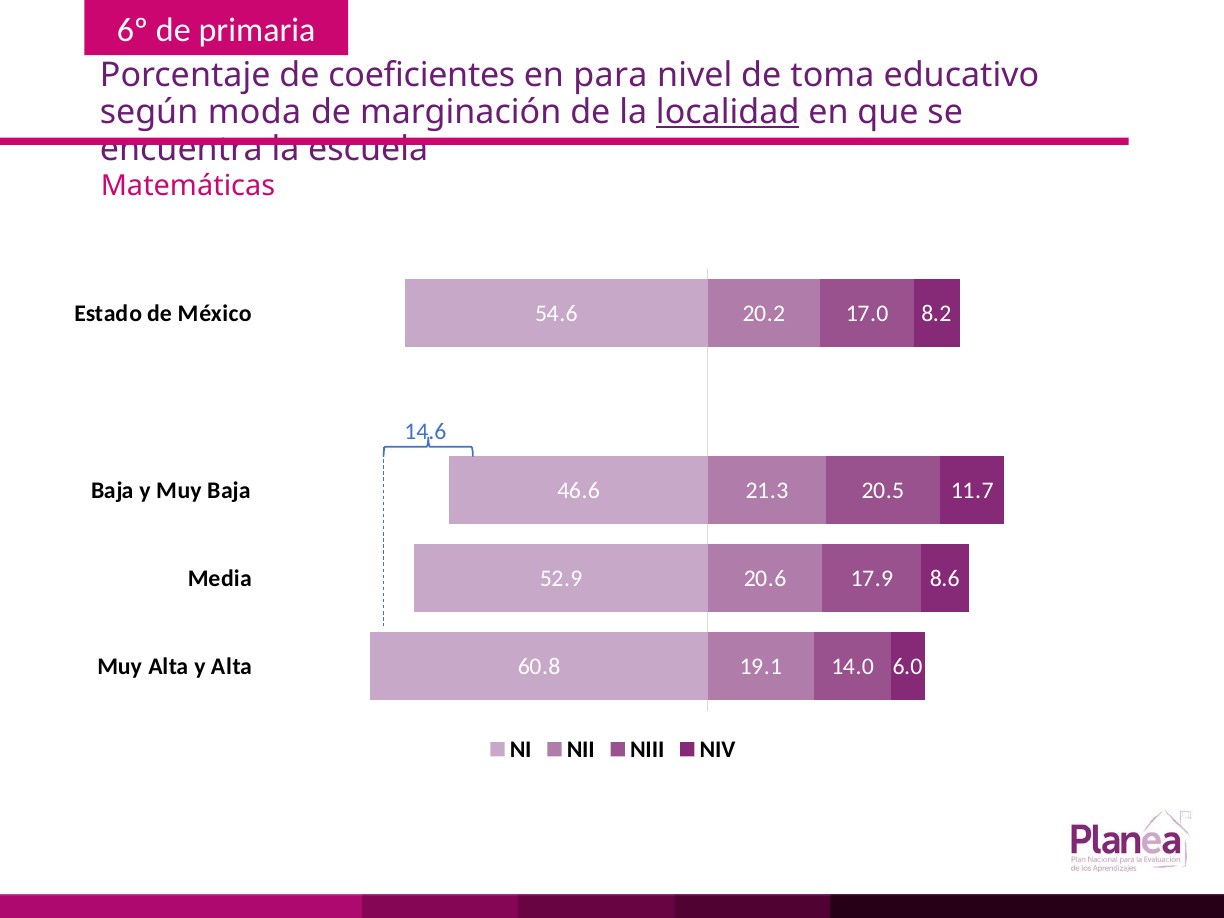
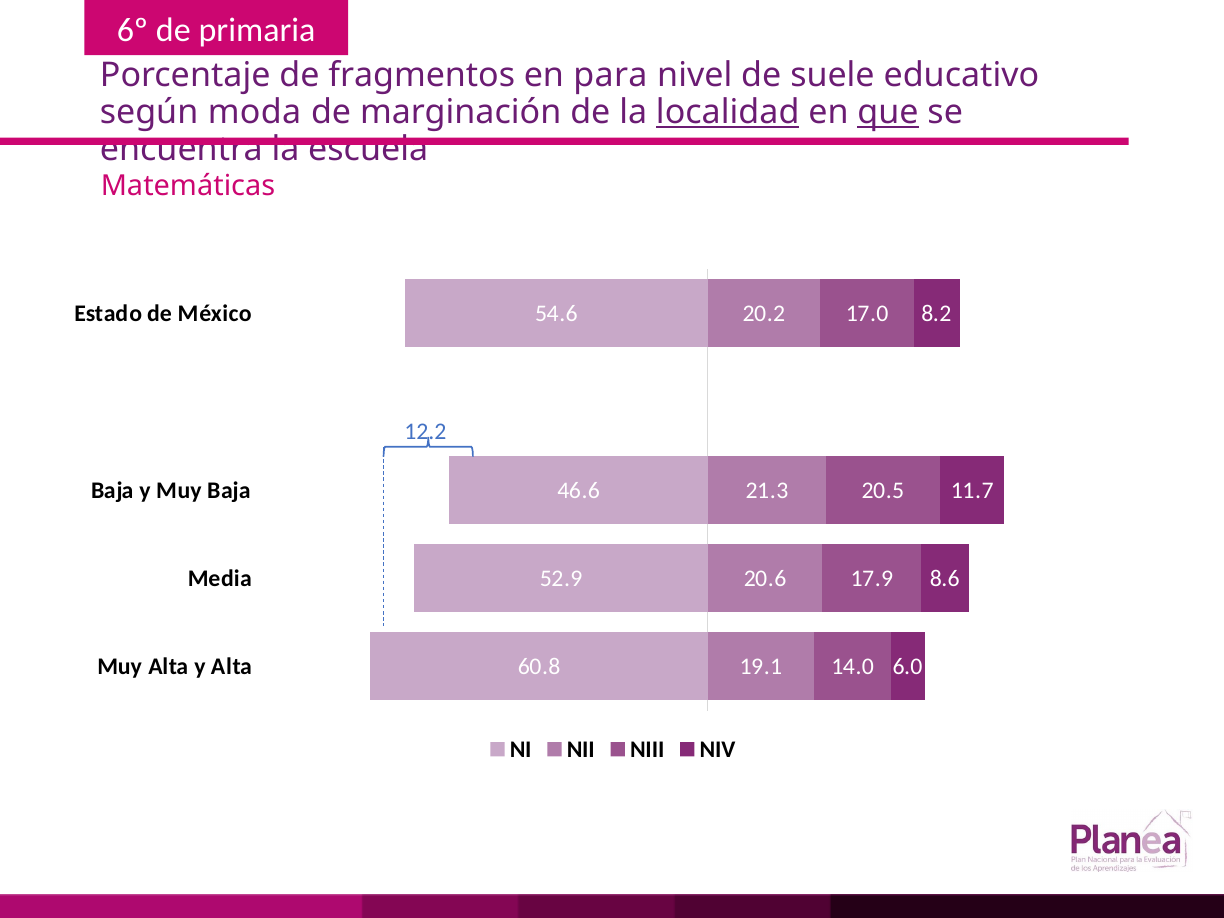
coeficientes: coeficientes -> fragmentos
toma: toma -> suele
que underline: none -> present
14.6: 14.6 -> 12.2
